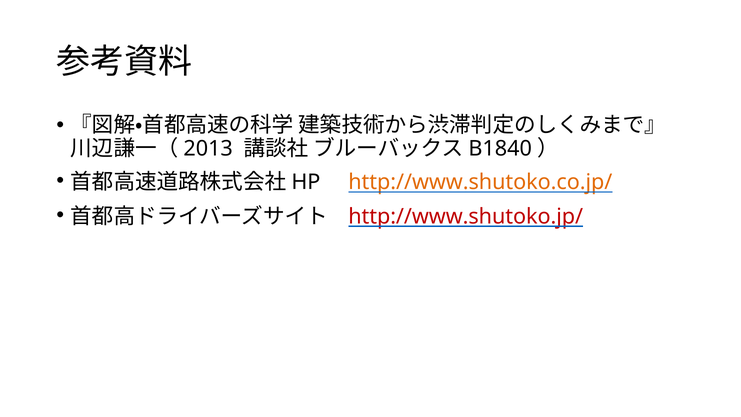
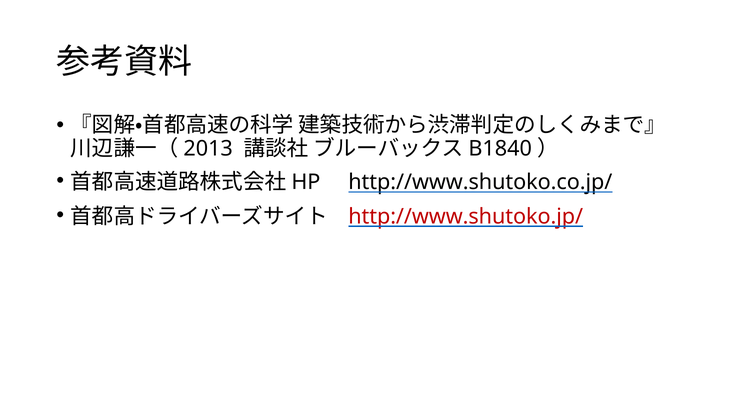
http://www.shutoko.co.jp/ colour: orange -> black
